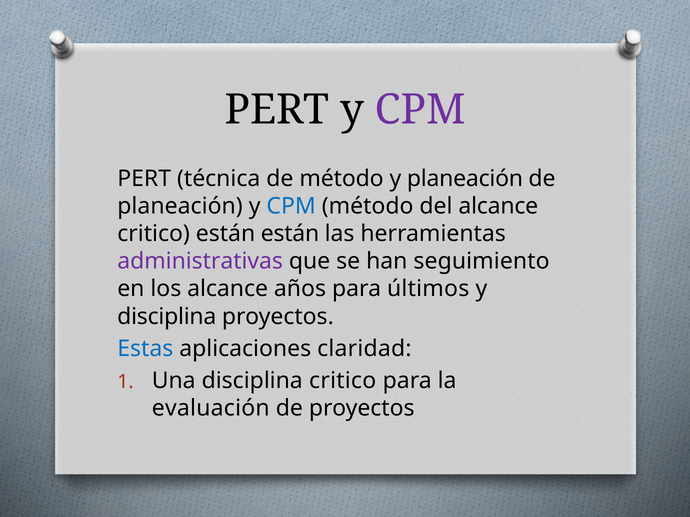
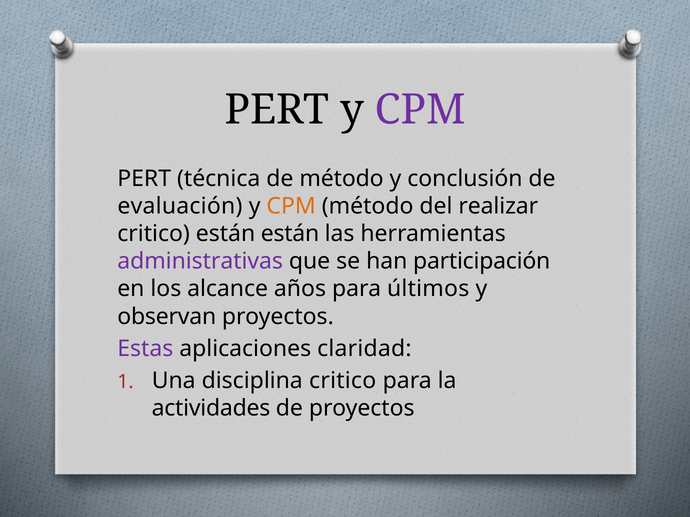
y planeación: planeación -> conclusión
planeación at (180, 206): planeación -> evaluación
CPM at (291, 206) colour: blue -> orange
del alcance: alcance -> realizar
seguimiento: seguimiento -> participación
disciplina at (167, 317): disciplina -> observan
Estas colour: blue -> purple
evaluación: evaluación -> actividades
